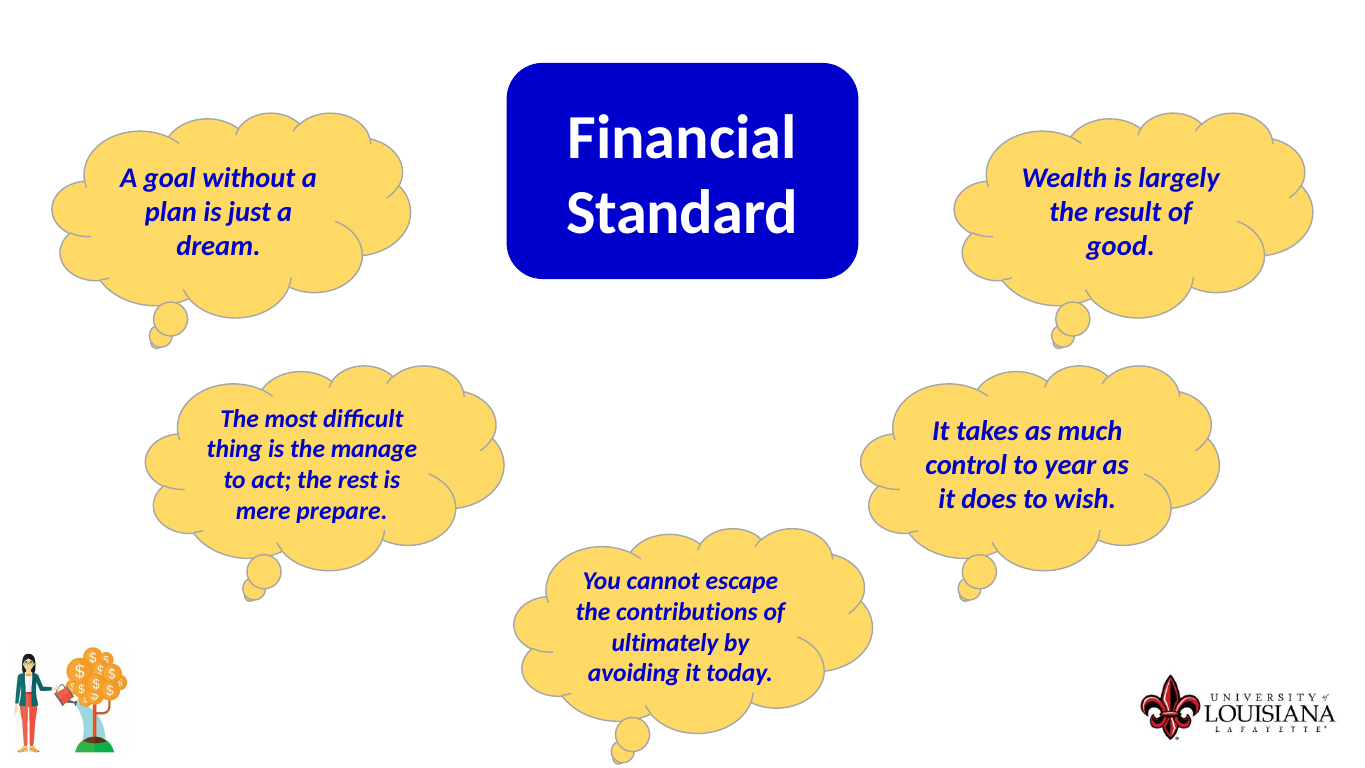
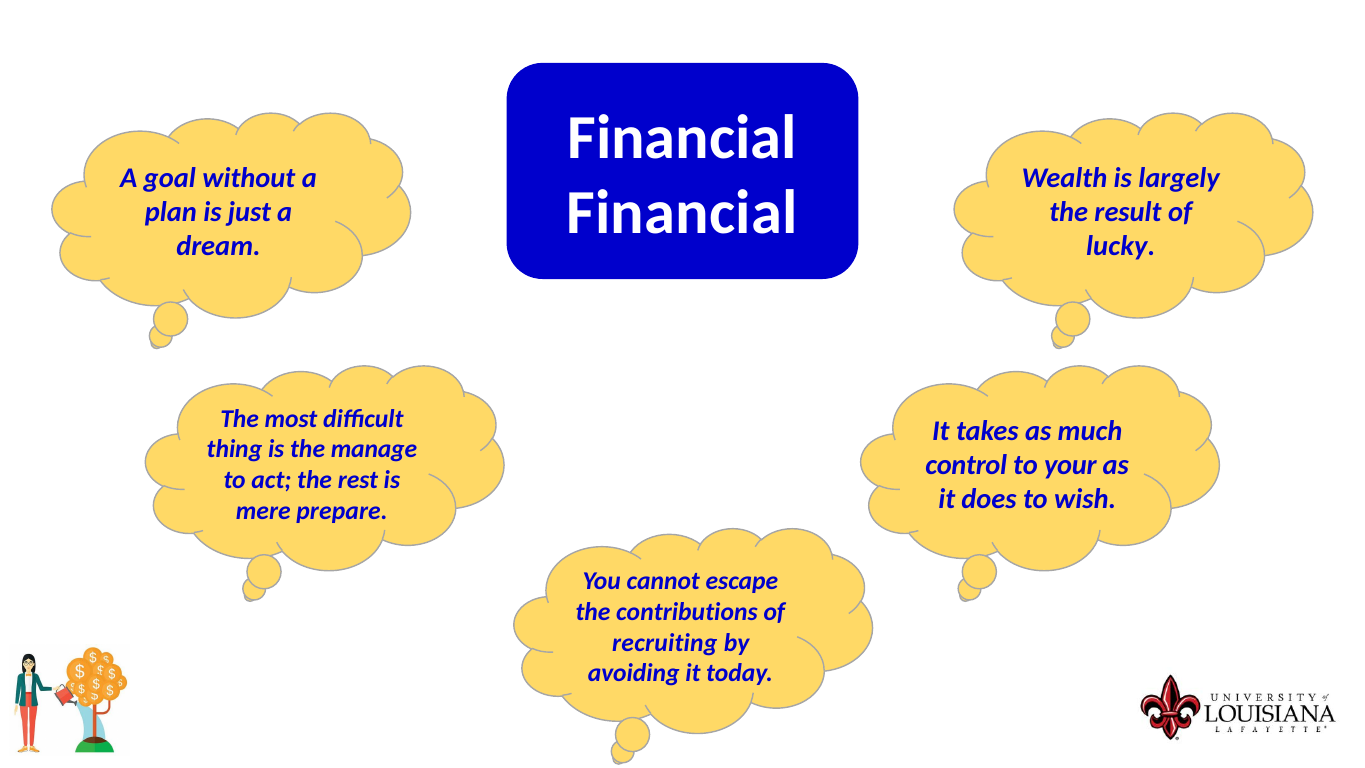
Standard at (682, 213): Standard -> Financial
good: good -> lucky
year: year -> your
ultimately: ultimately -> recruiting
